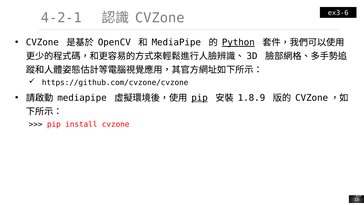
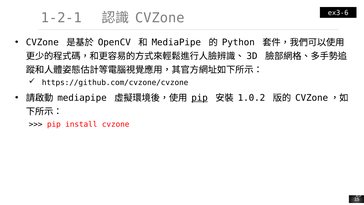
4-2-1: 4-2-1 -> 1-2-1
Python underline: present -> none
1.8.9: 1.8.9 -> 1.0.2
